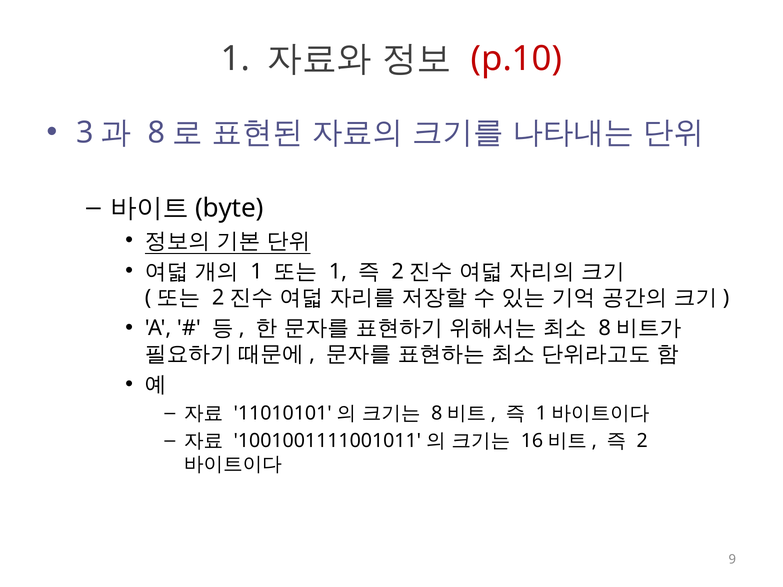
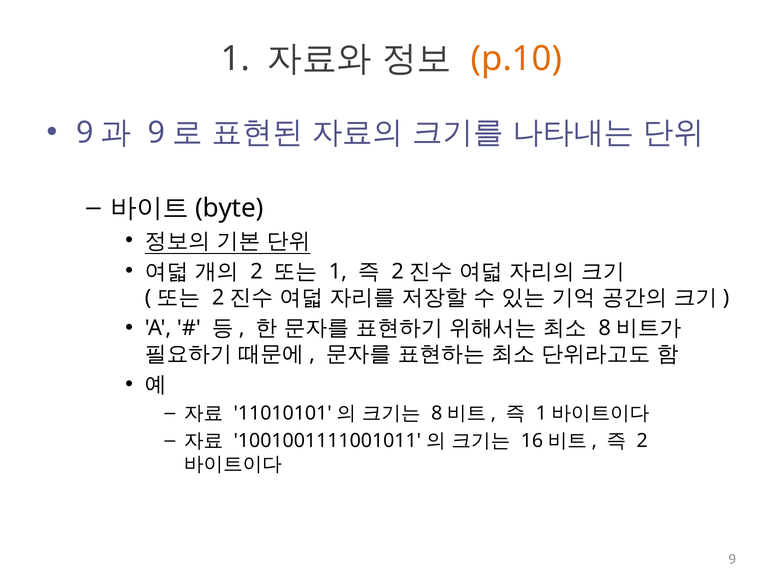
p.10 colour: red -> orange
3 at (85, 133): 3 -> 9
8 at (156, 133): 8 -> 9
1 at (257, 272): 1 -> 2
